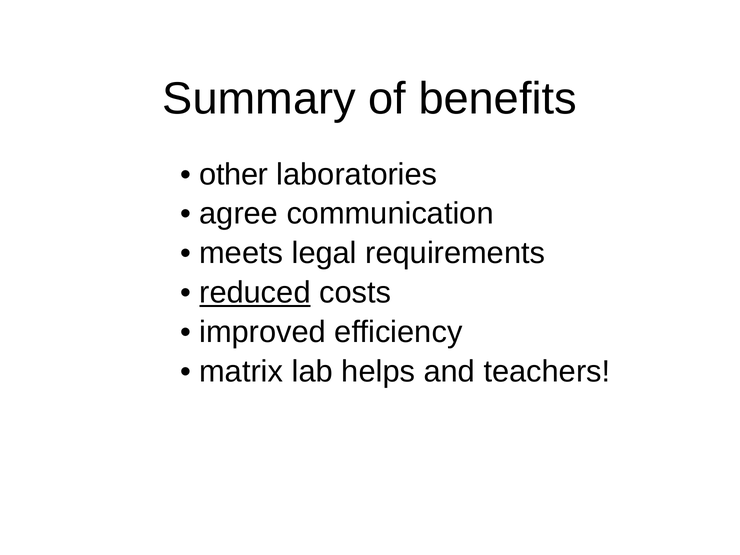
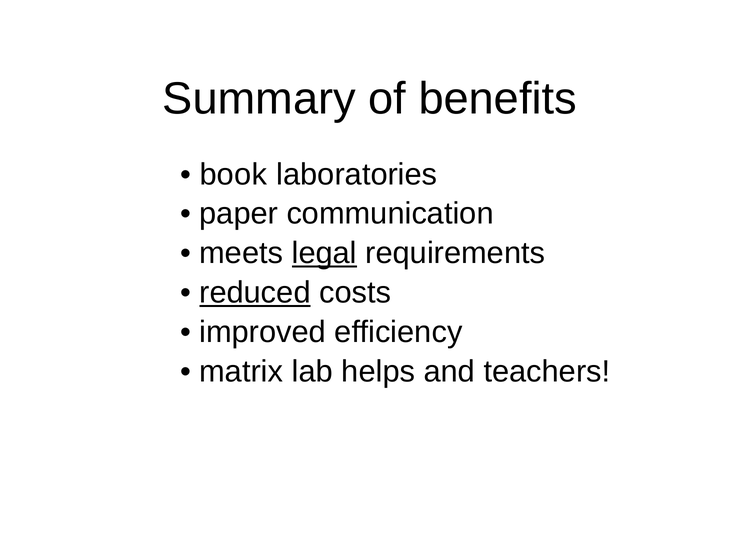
other: other -> book
agree: agree -> paper
legal underline: none -> present
